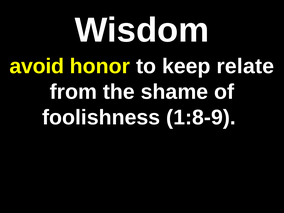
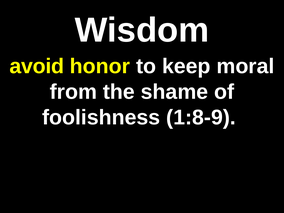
relate: relate -> moral
